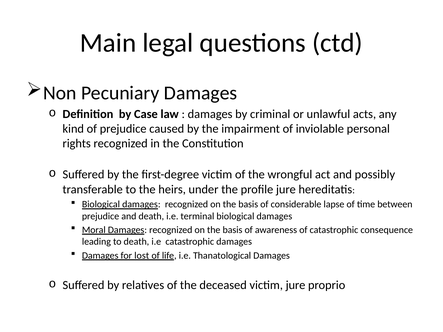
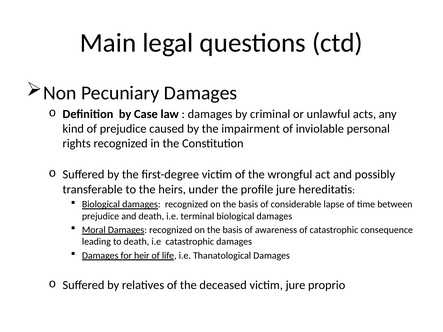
lost: lost -> heir
